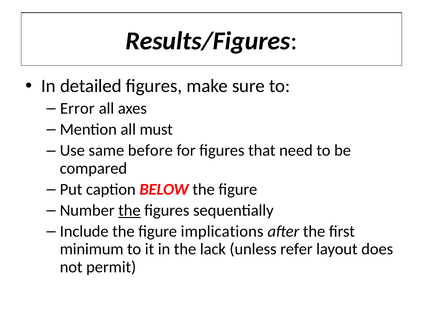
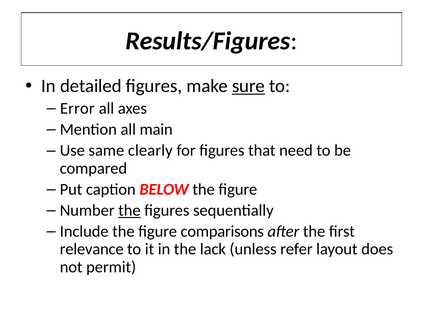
sure underline: none -> present
must: must -> main
before: before -> clearly
implications: implications -> comparisons
minimum: minimum -> relevance
